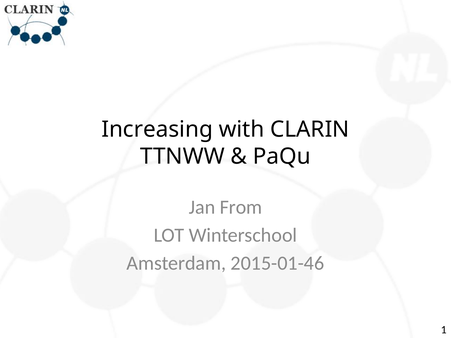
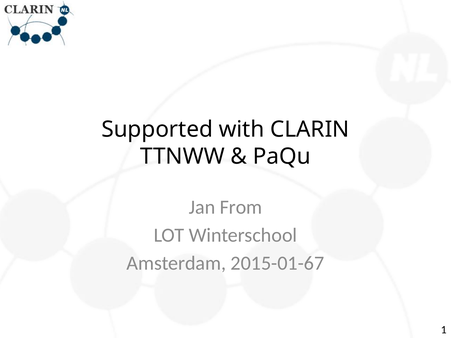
Increasing: Increasing -> Supported
2015-01-46: 2015-01-46 -> 2015-01-67
